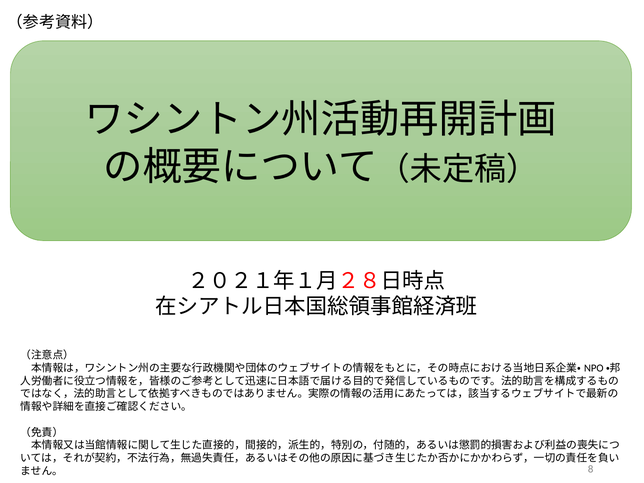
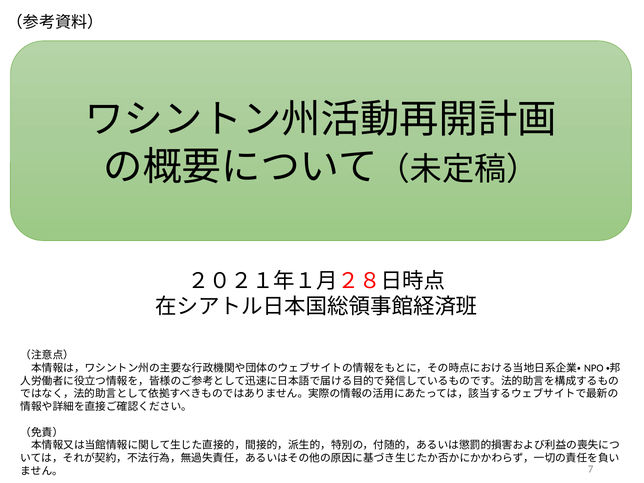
8: 8 -> 7
